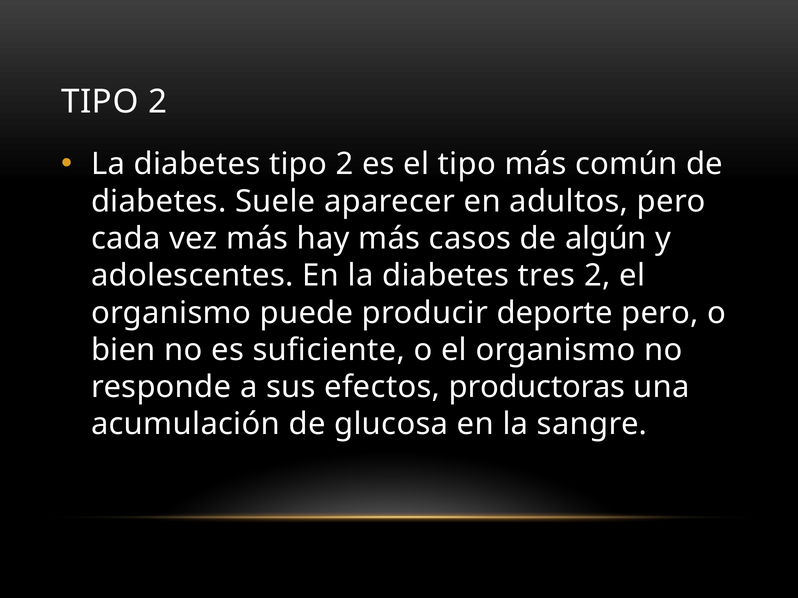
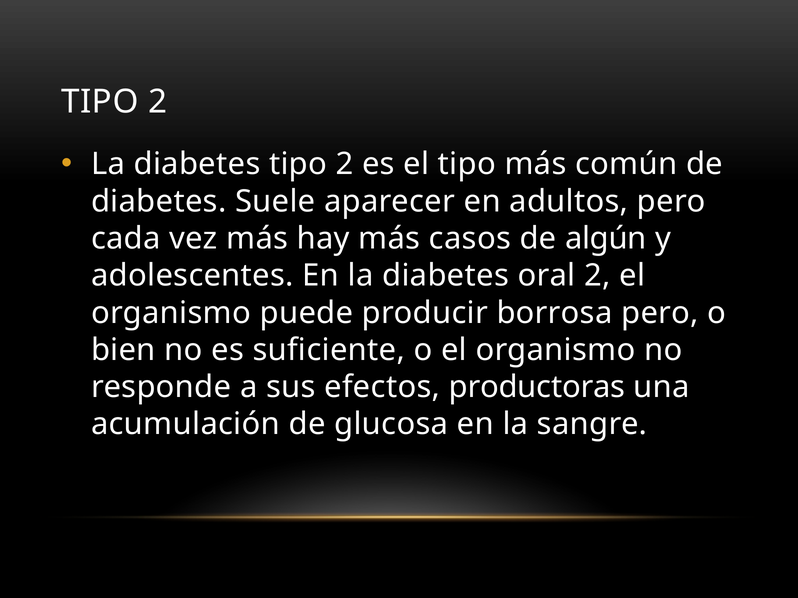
tres: tres -> oral
deporte: deporte -> borrosa
